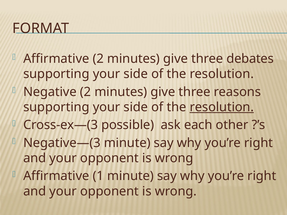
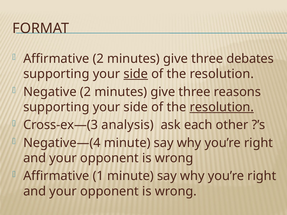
side at (136, 74) underline: none -> present
possible: possible -> analysis
Negative—(3: Negative—(3 -> Negative—(4
